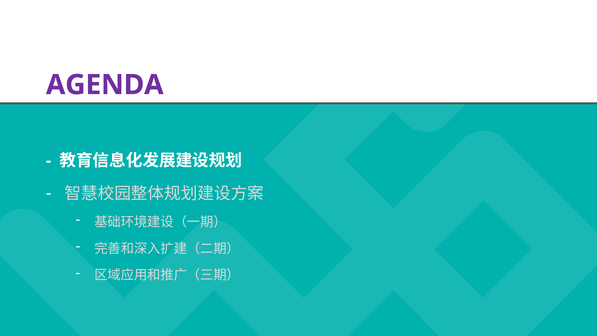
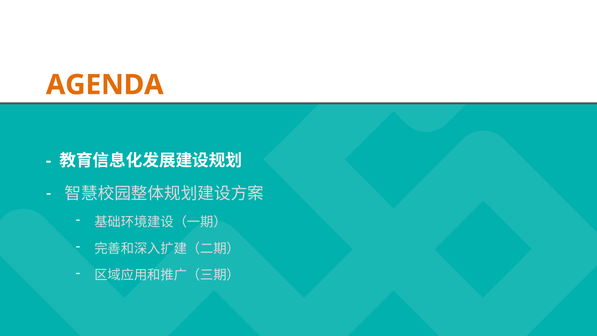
AGENDA colour: purple -> orange
